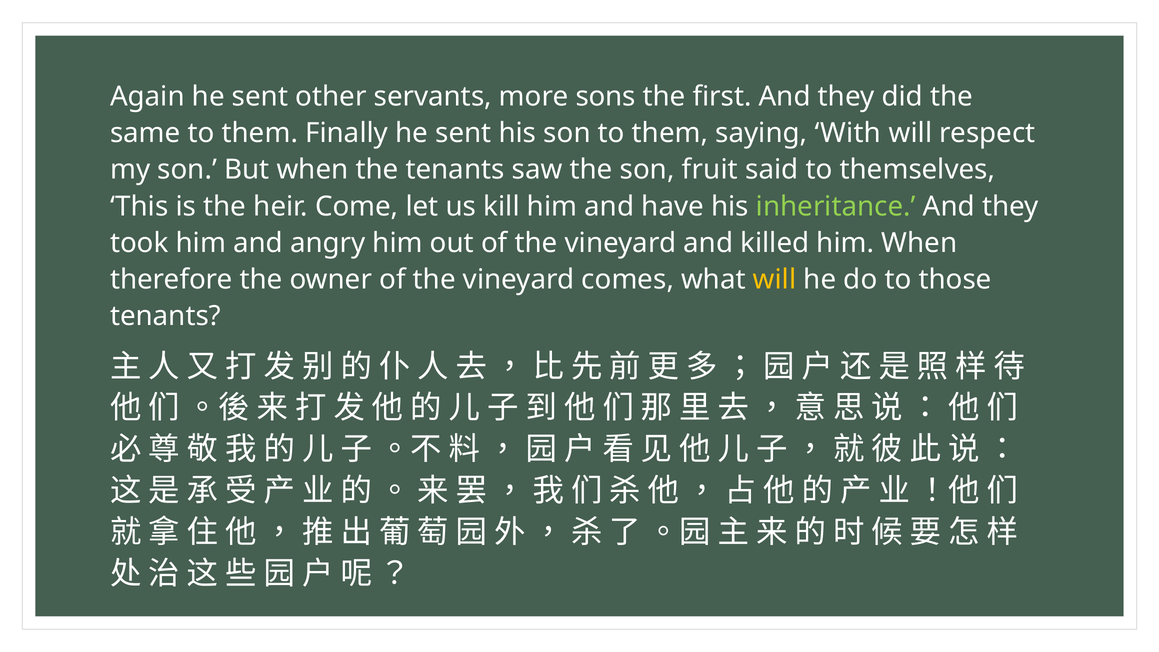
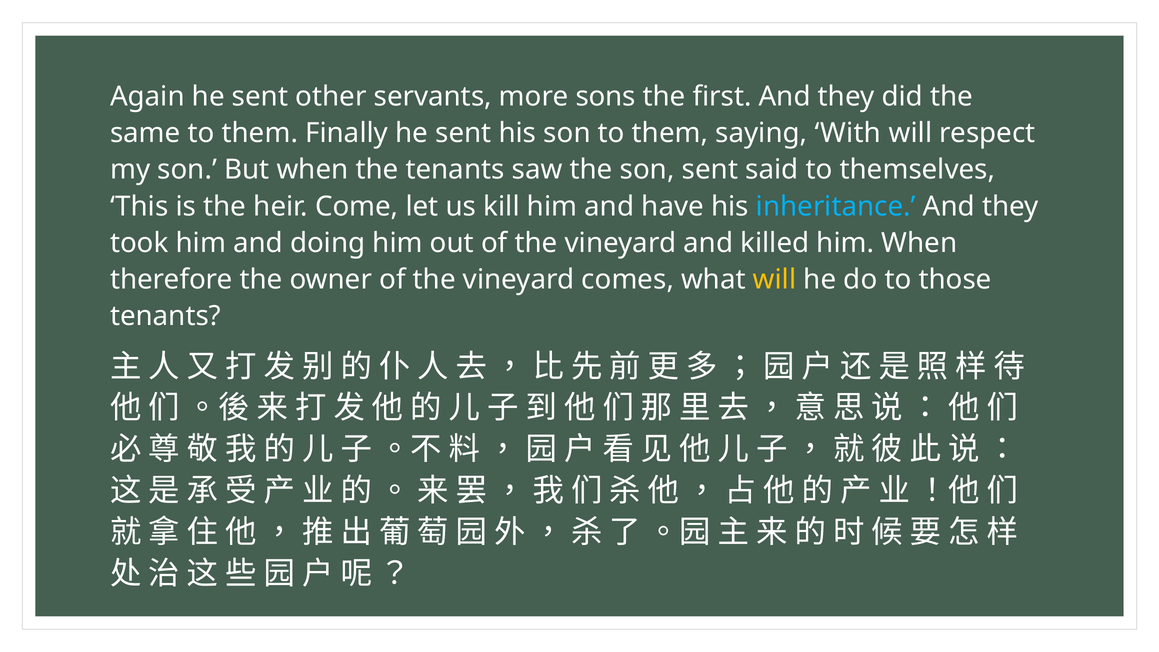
son fruit: fruit -> sent
inheritance colour: light green -> light blue
angry: angry -> doing
